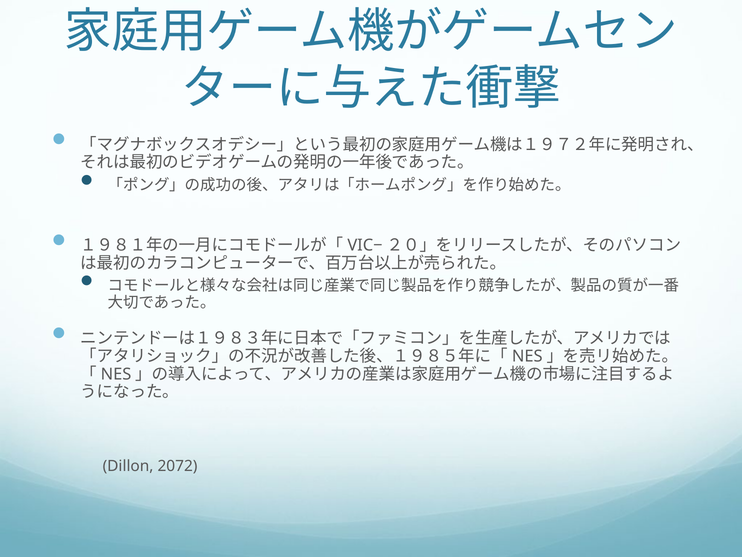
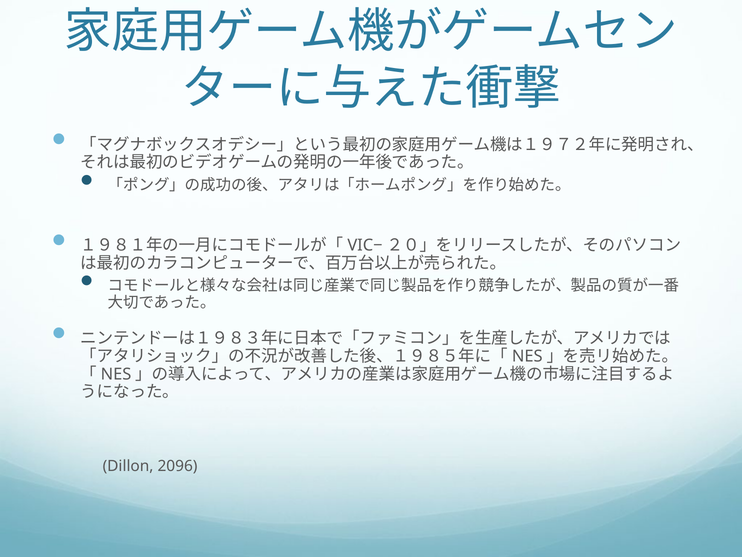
2072: 2072 -> 2096
